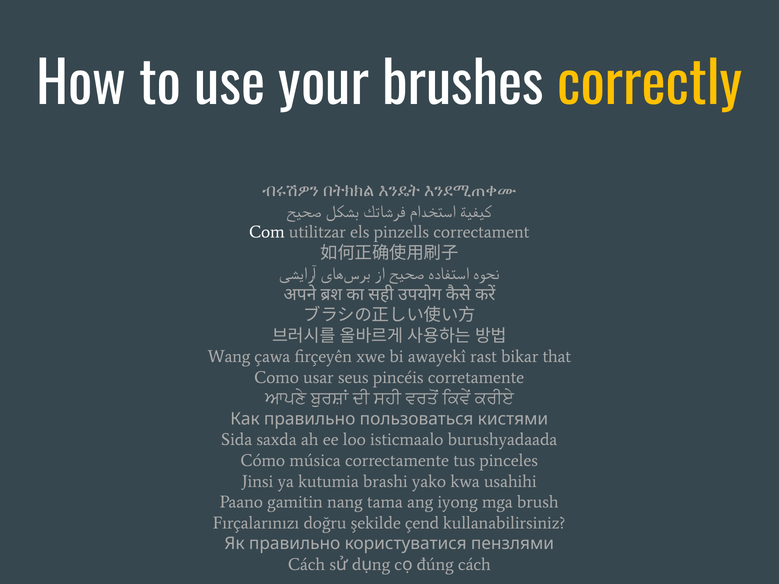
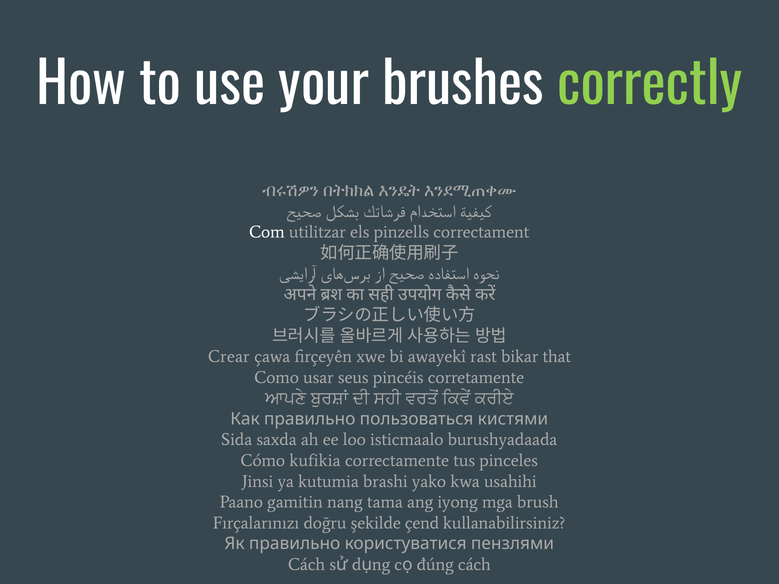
correctly colour: yellow -> light green
Wang: Wang -> Crear
música: música -> kufikia
